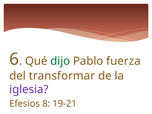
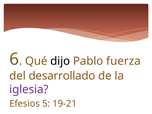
dijo colour: green -> black
transformar: transformar -> desarrollado
8: 8 -> 5
